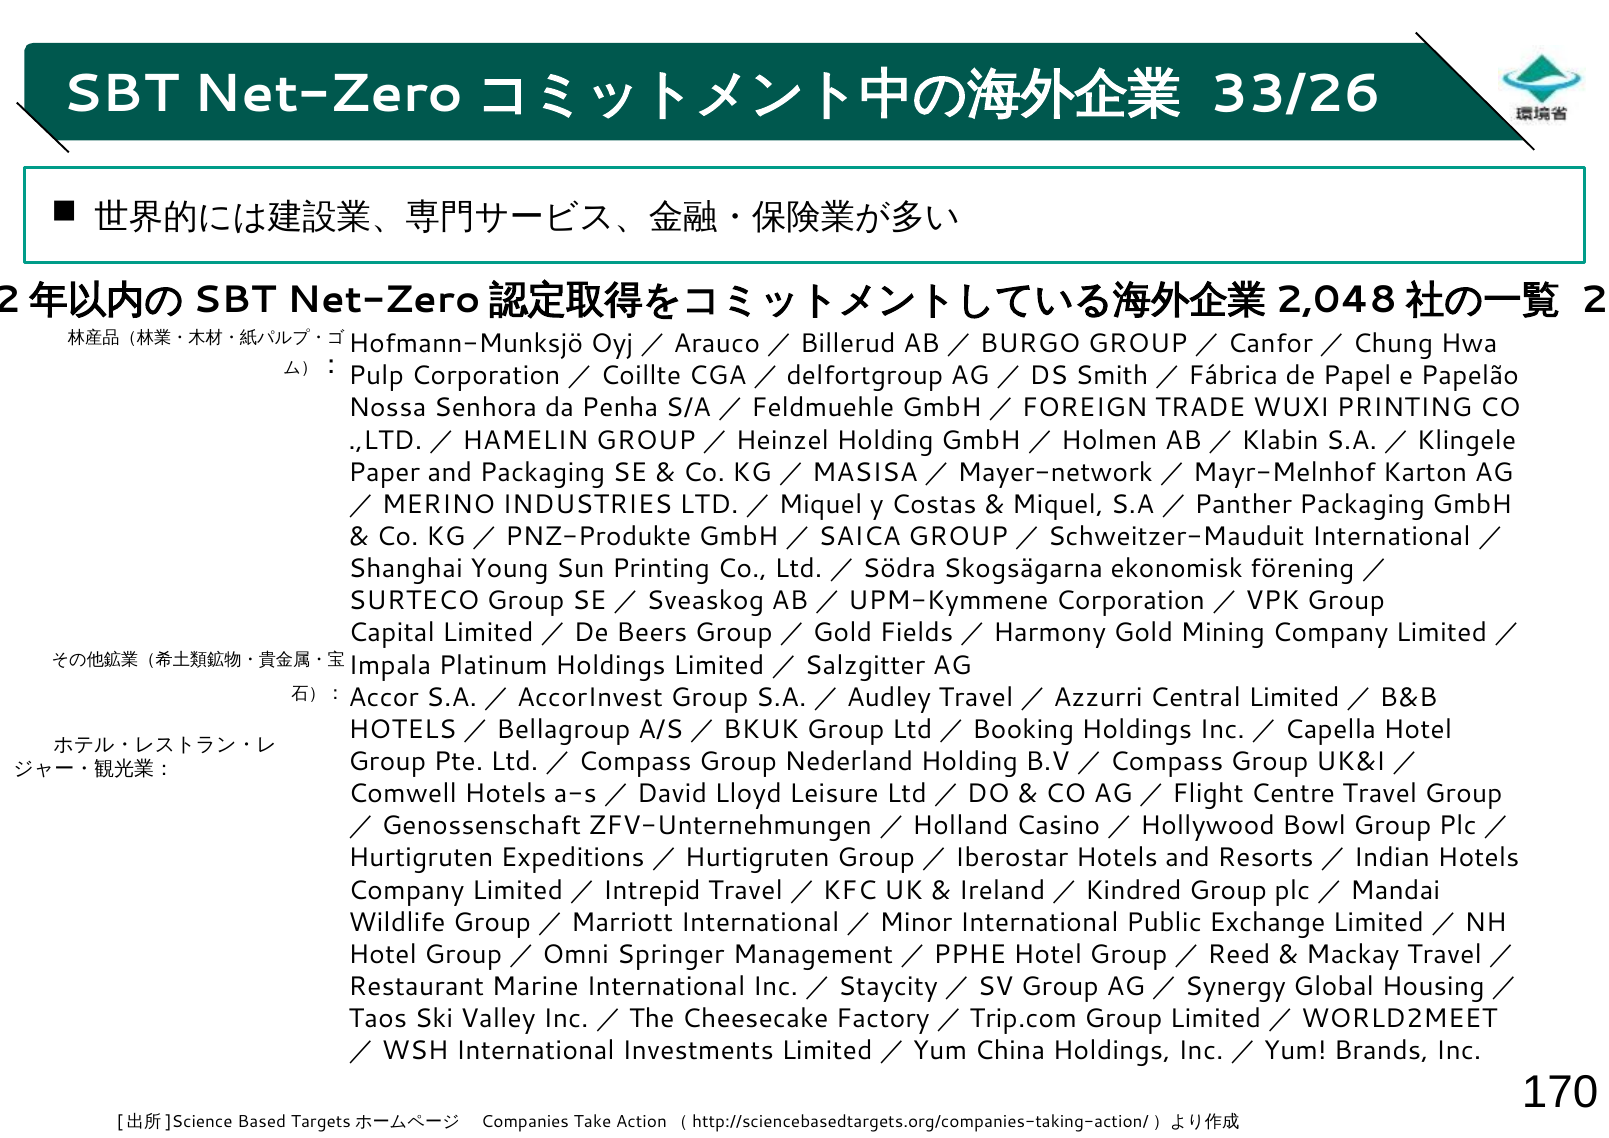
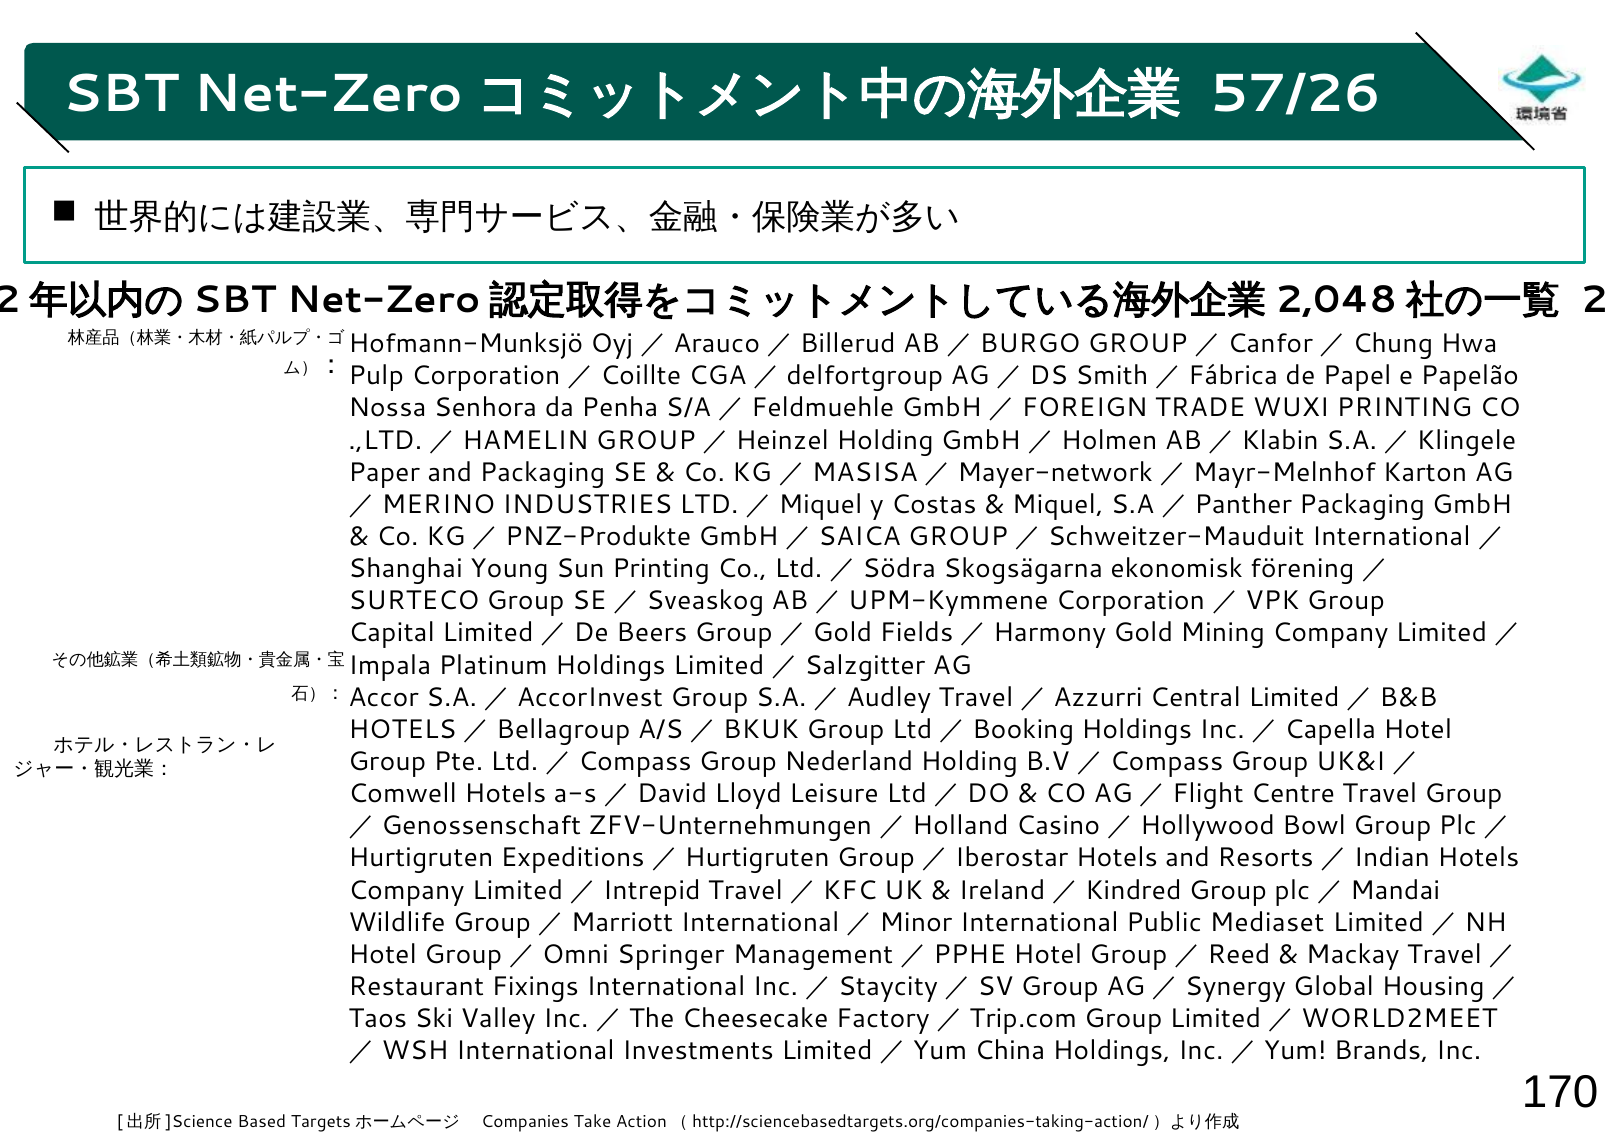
33/26: 33/26 -> 57/26
Exchange: Exchange -> Mediaset
Marine: Marine -> Fixings
